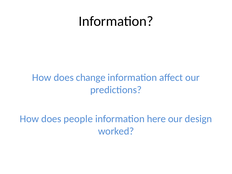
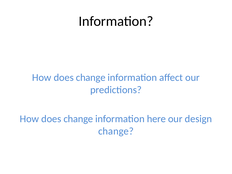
people at (78, 119): people -> change
worked at (116, 131): worked -> change
